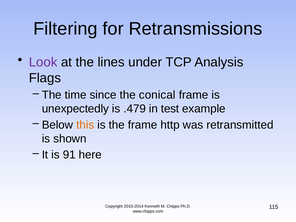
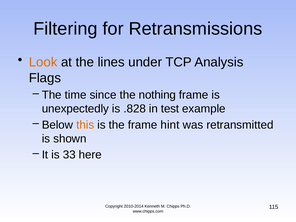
Look colour: purple -> orange
conical: conical -> nothing
.479: .479 -> .828
http: http -> hint
91: 91 -> 33
